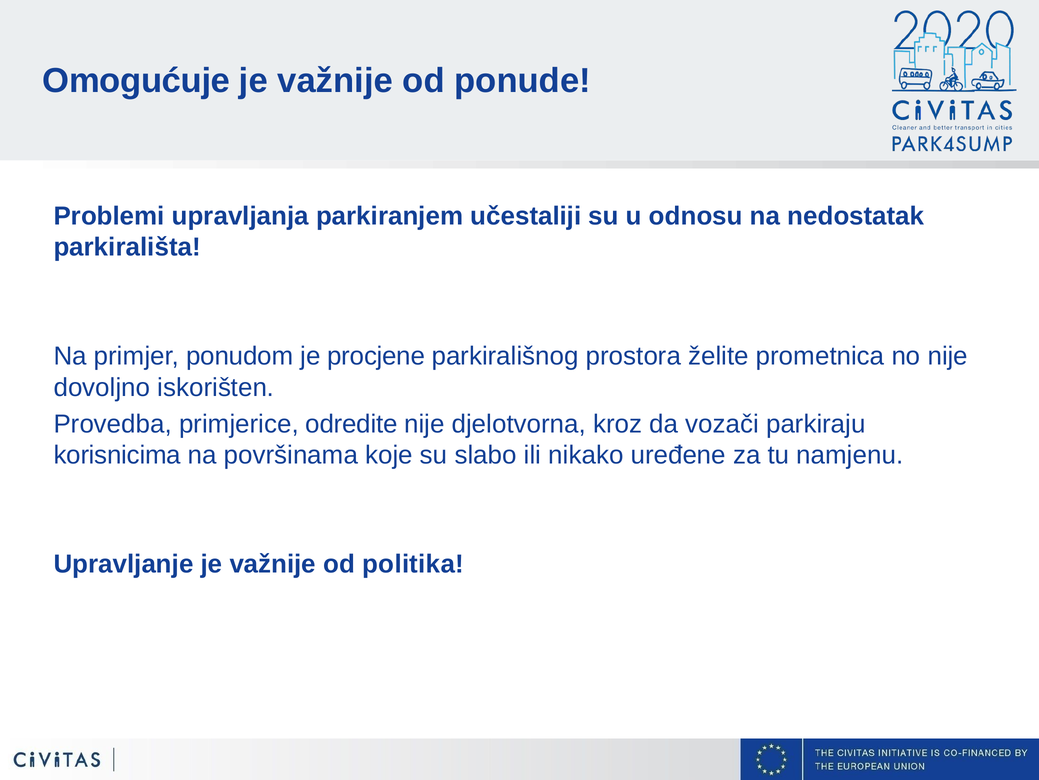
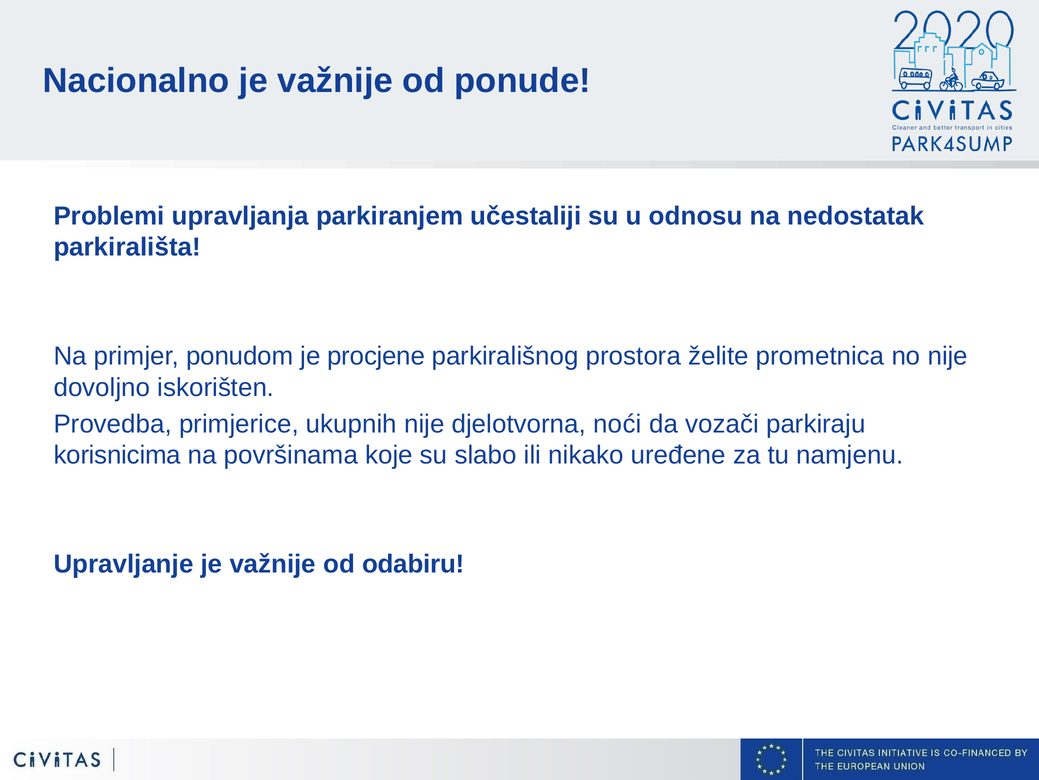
Omogućuje: Omogućuje -> Nacionalno
odredite: odredite -> ukupnih
kroz: kroz -> noći
politika: politika -> odabiru
